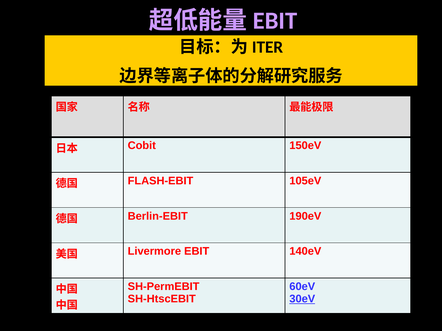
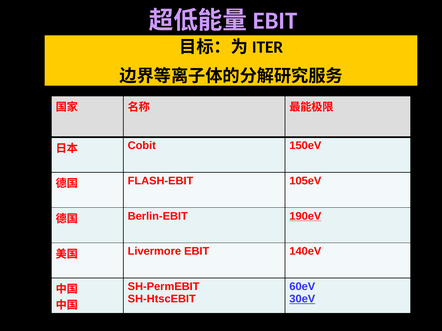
190eV underline: none -> present
